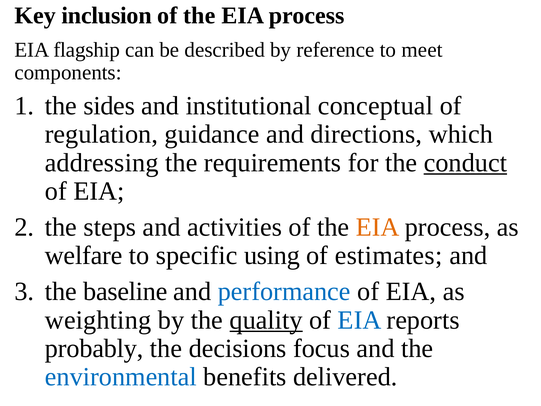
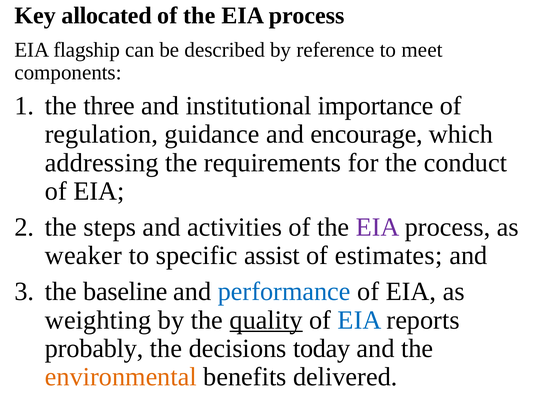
inclusion: inclusion -> allocated
sides: sides -> three
conceptual: conceptual -> importance
directions: directions -> encourage
conduct underline: present -> none
EIA at (378, 227) colour: orange -> purple
welfare: welfare -> weaker
using: using -> assist
focus: focus -> today
environmental colour: blue -> orange
